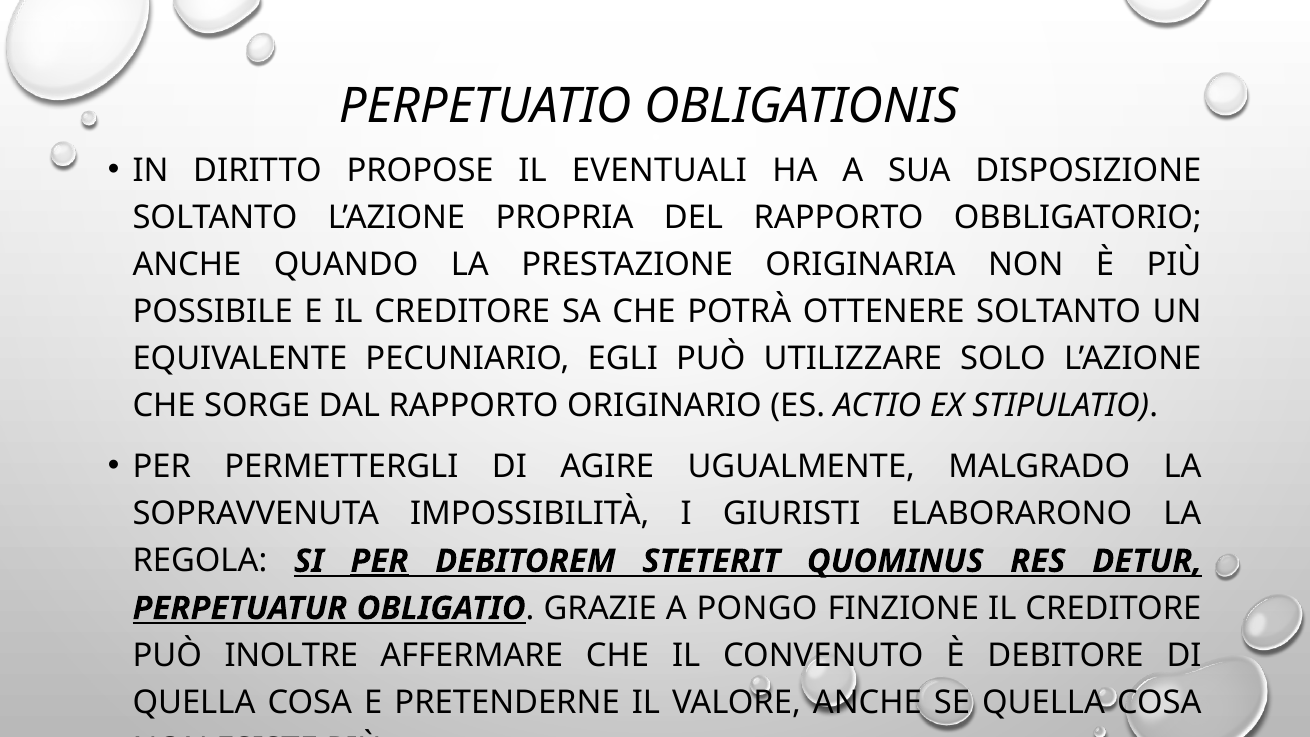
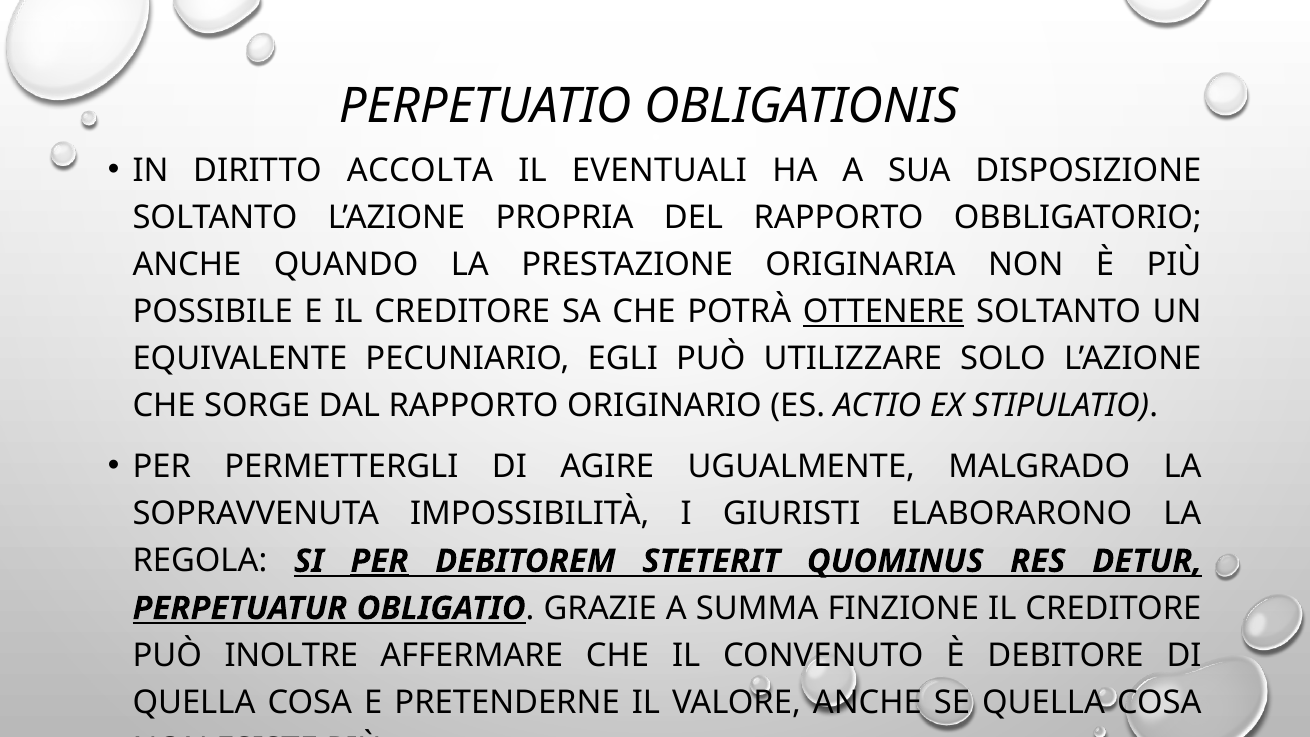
PROPOSE: PROPOSE -> ACCOLTA
OTTENERE underline: none -> present
PONGO: PONGO -> SUMMA
